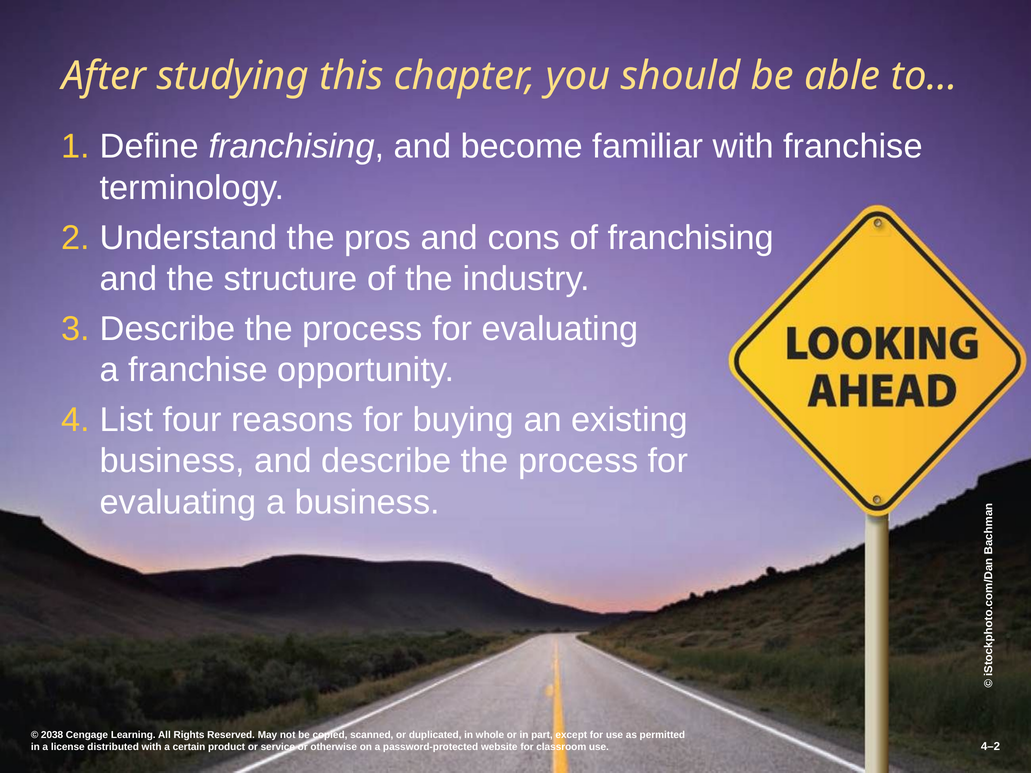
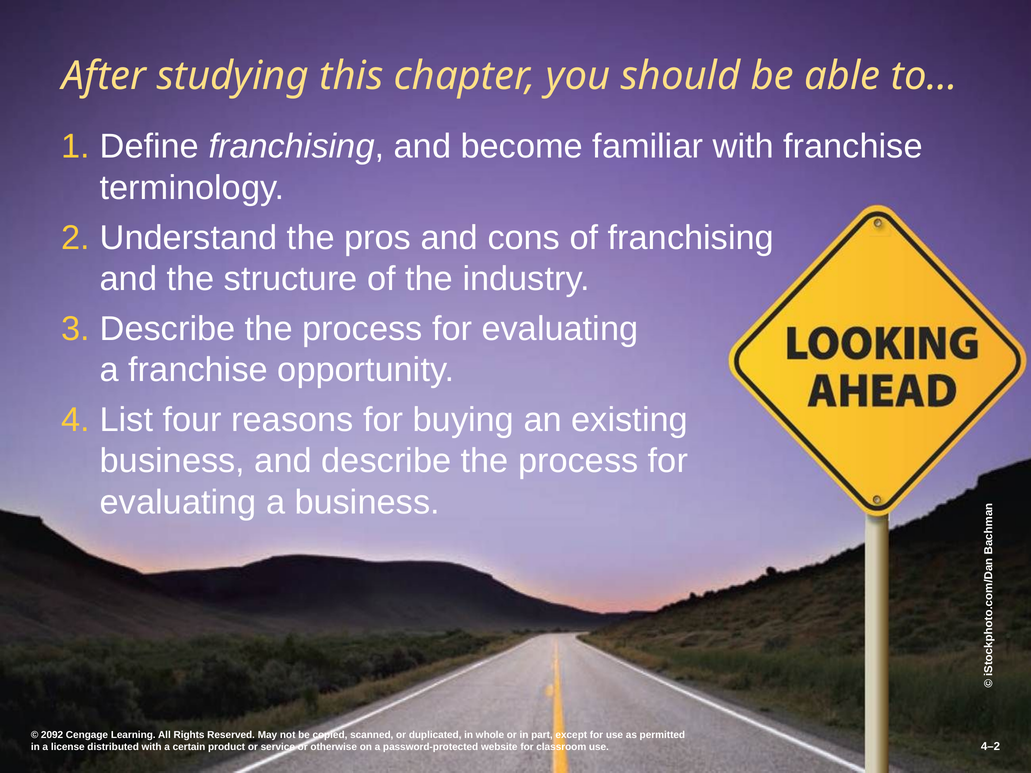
2038: 2038 -> 2092
